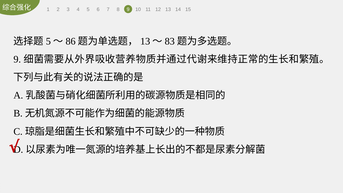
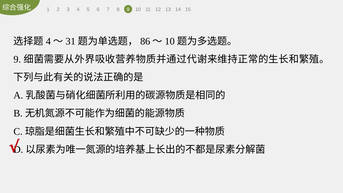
5 at (48, 41): 5 -> 4
86: 86 -> 31
13 at (145, 41): 13 -> 86
83 at (170, 41): 83 -> 10
